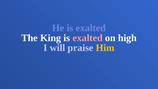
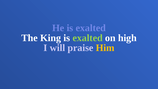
exalted at (88, 38) colour: pink -> light green
